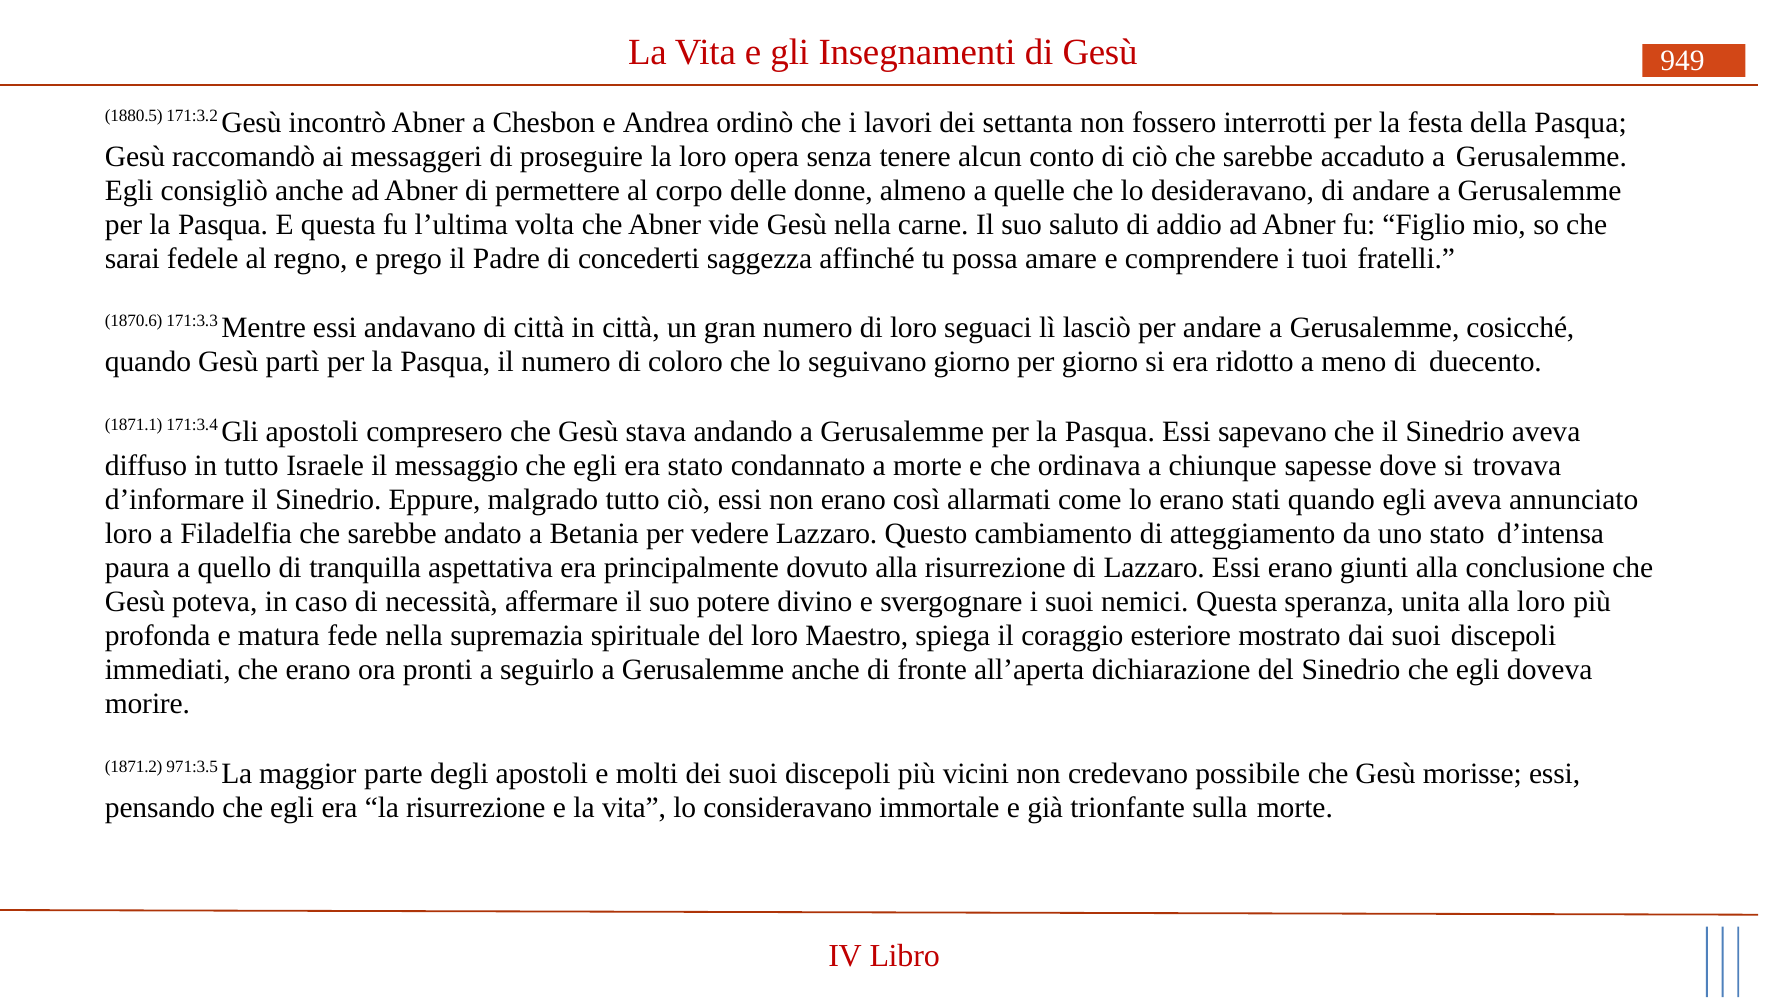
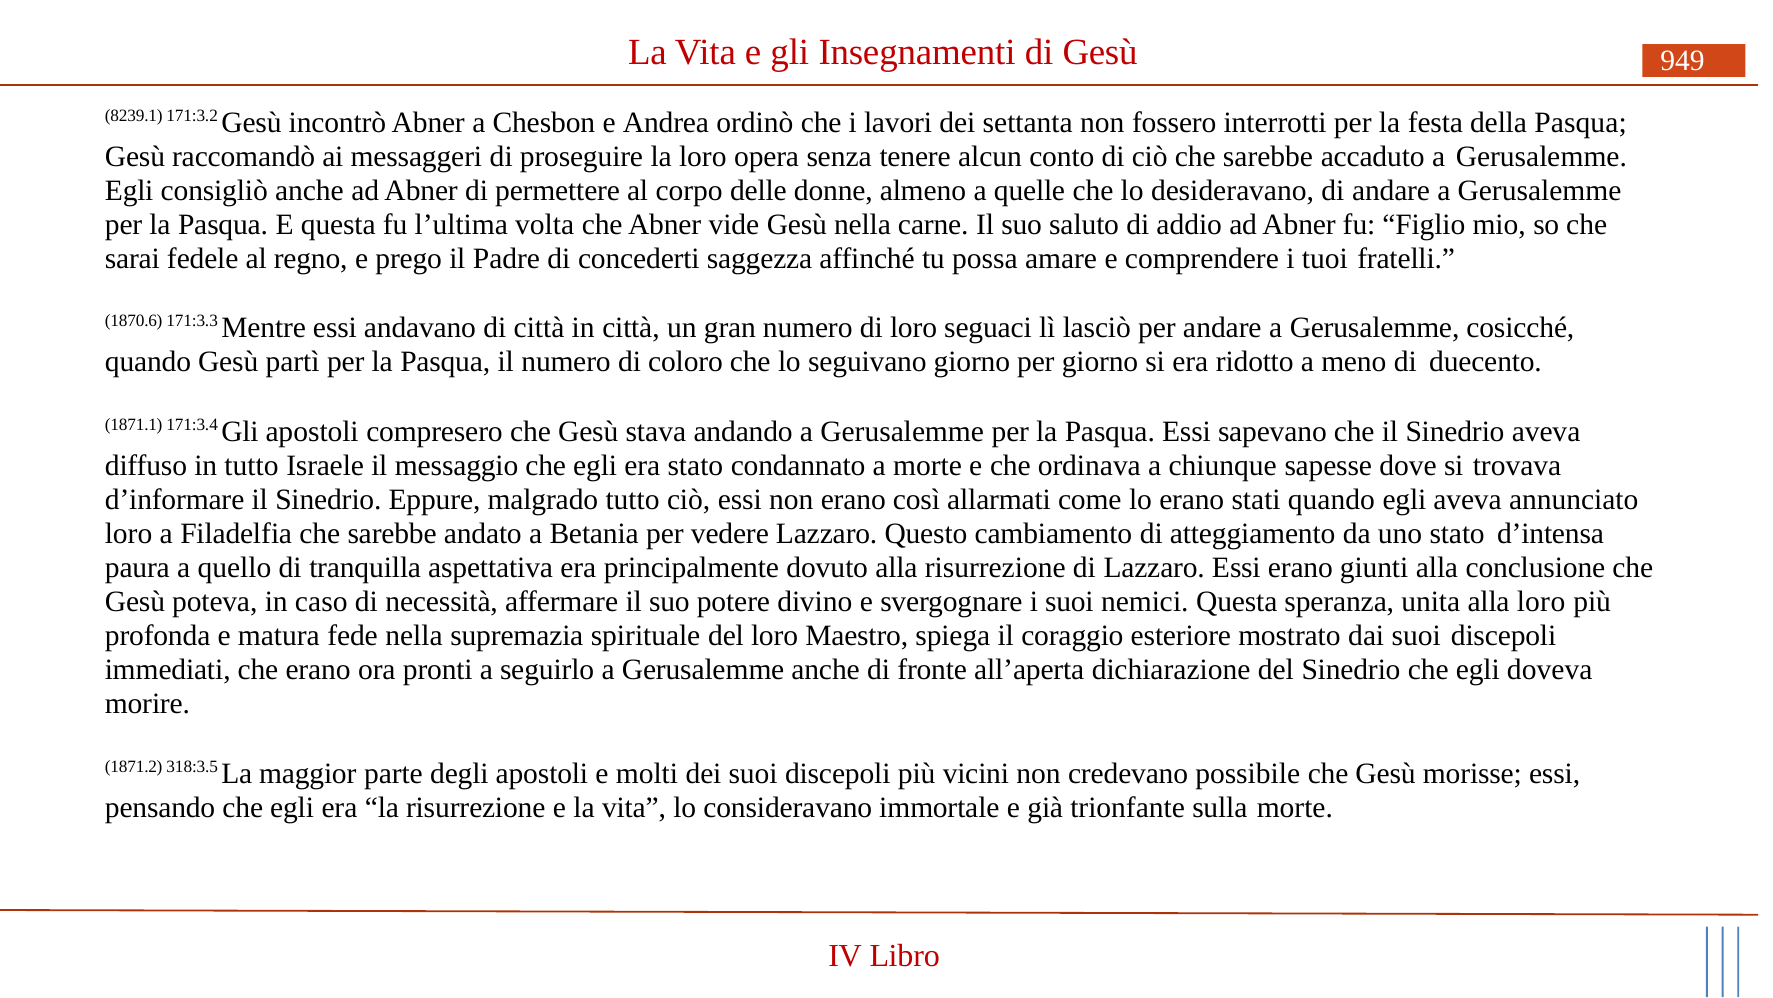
1880.5: 1880.5 -> 8239.1
971:3.5: 971:3.5 -> 318:3.5
